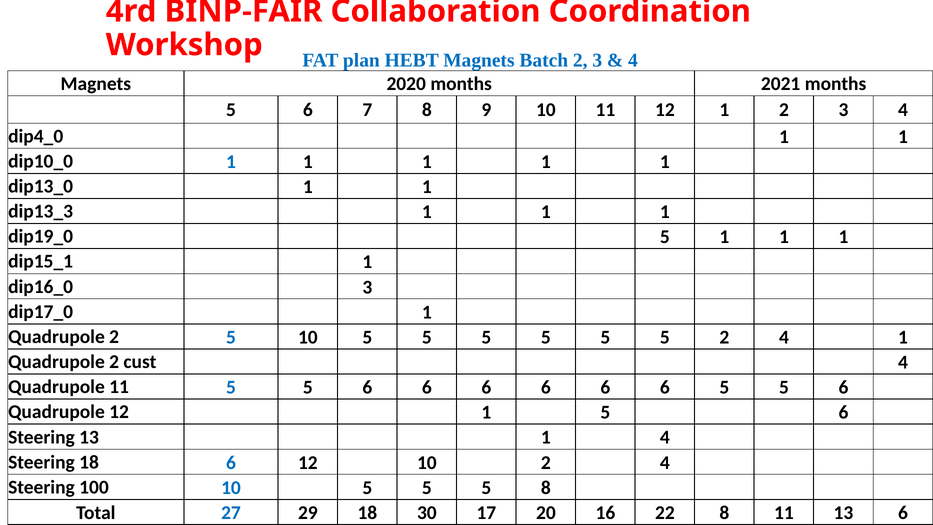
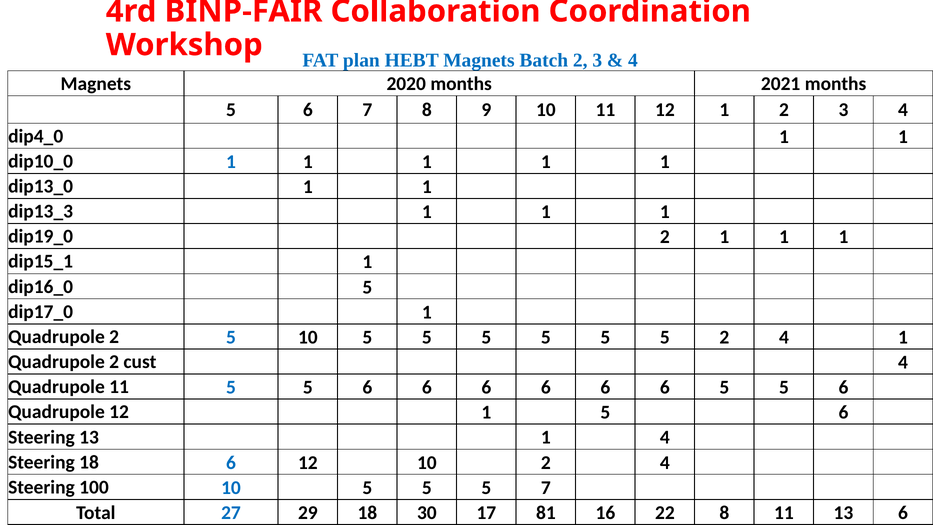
5 at (665, 237): 5 -> 2
3 at (367, 287): 3 -> 5
5 8: 8 -> 7
20: 20 -> 81
